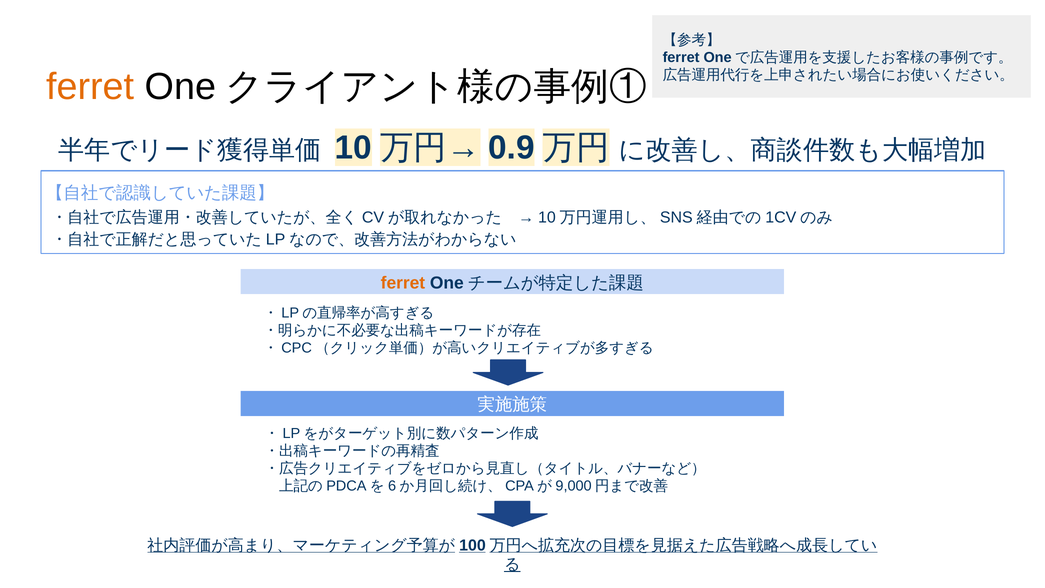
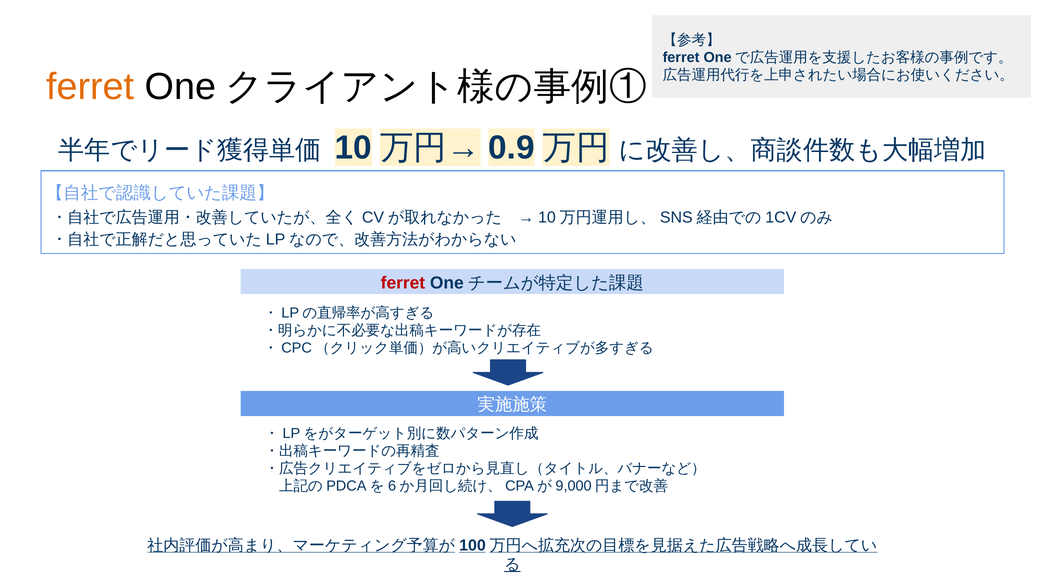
ferret at (403, 283) colour: orange -> red
